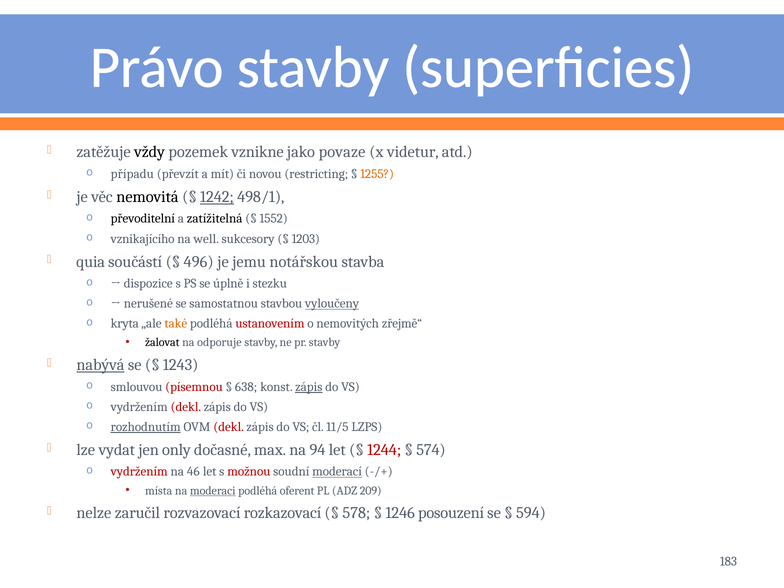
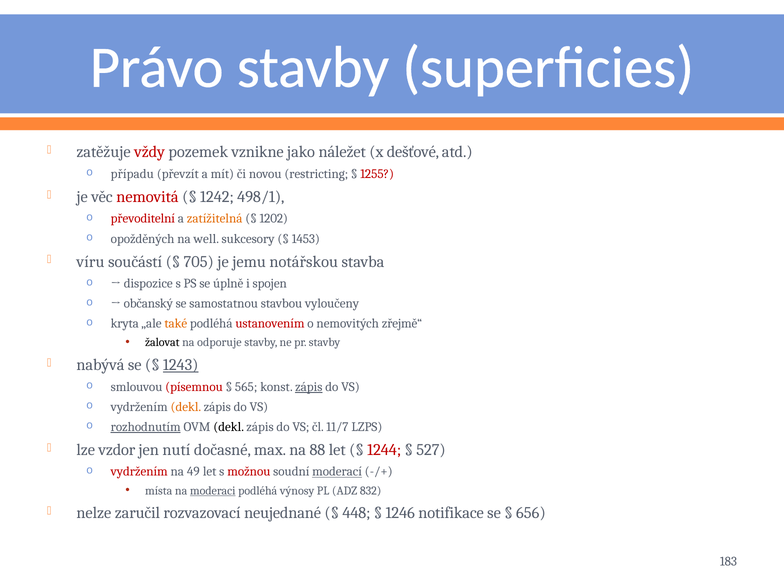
vždy colour: black -> red
povaze: povaze -> náležet
videtur: videtur -> dešťové
1255 colour: orange -> red
nemovitá colour: black -> red
1242 underline: present -> none
převoditelní colour: black -> red
zatížitelná colour: black -> orange
1552: 1552 -> 1202
vznikajícího: vznikajícího -> opožděných
1203: 1203 -> 1453
quia: quia -> víru
496: 496 -> 705
stezku: stezku -> spojen
nerušené: nerušené -> občanský
vyloučeny underline: present -> none
nabývá underline: present -> none
1243 underline: none -> present
638: 638 -> 565
dekl at (186, 407) colour: red -> orange
dekl at (229, 427) colour: red -> black
11/5: 11/5 -> 11/7
vydat: vydat -> vzdor
only: only -> nutí
94: 94 -> 88
574: 574 -> 527
46: 46 -> 49
oferent: oferent -> výnosy
209: 209 -> 832
rozkazovací: rozkazovací -> neujednané
578: 578 -> 448
posouzení: posouzení -> notifikace
594: 594 -> 656
